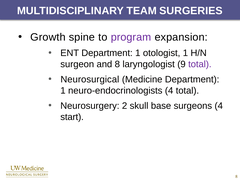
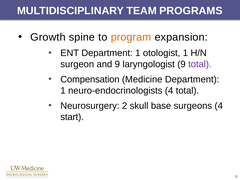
SURGERIES: SURGERIES -> PROGRAMS
program colour: purple -> orange
and 8: 8 -> 9
Neurosurgical: Neurosurgical -> Compensation
